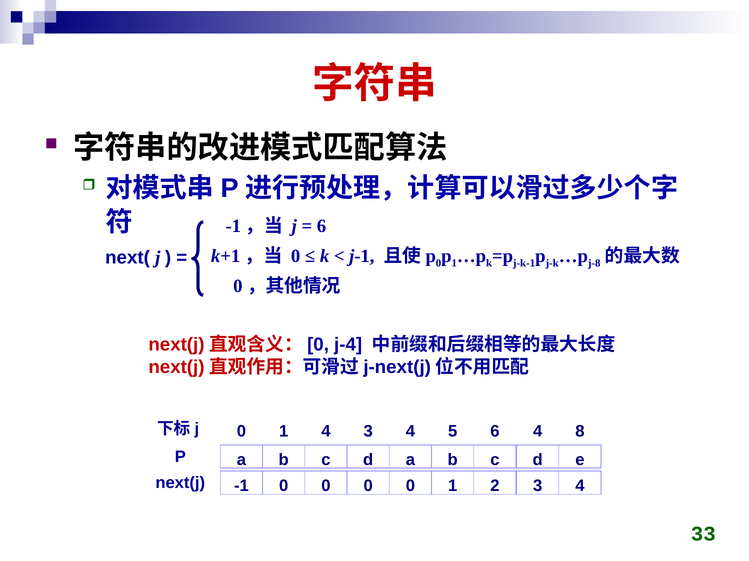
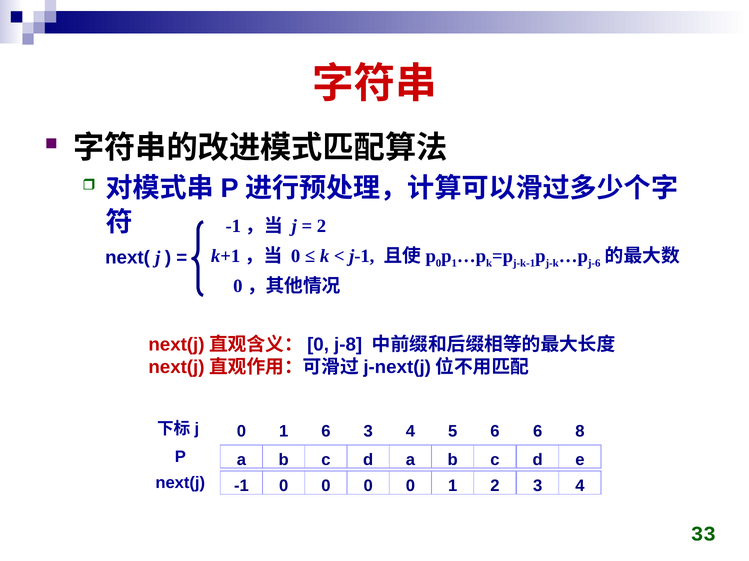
6 at (321, 226): 6 -> 2
j-8: j-8 -> j-6
j-4: j-4 -> j-8
4 at (326, 432): 4 -> 6
6 4: 4 -> 6
